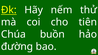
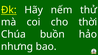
tiên: tiên -> thời
đường: đường -> nhưng
